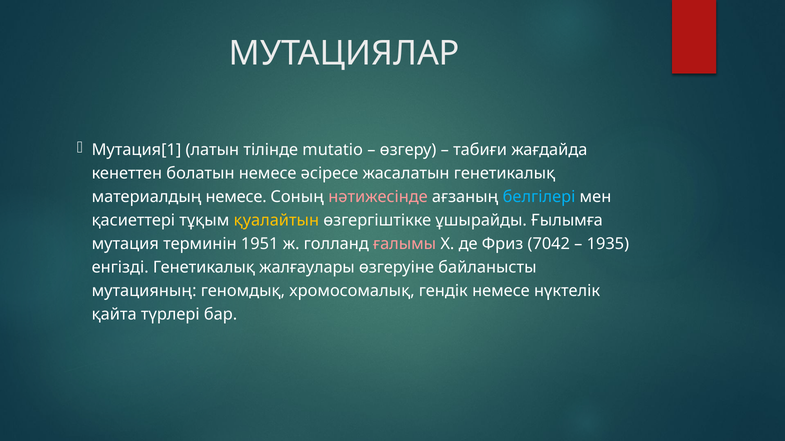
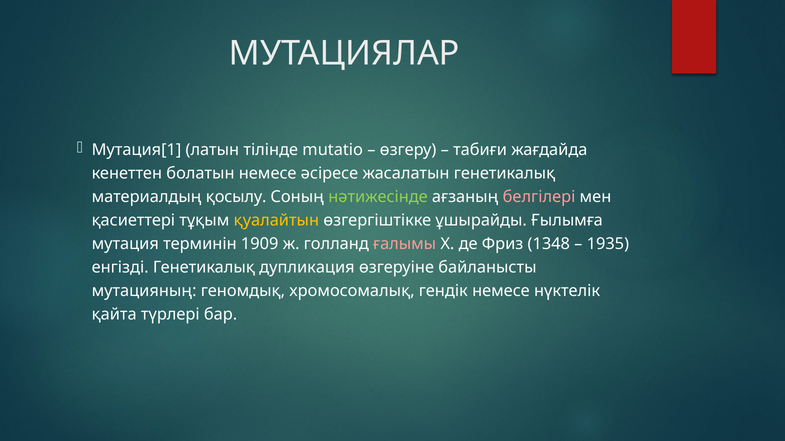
материалдың немесе: немесе -> қосылу
нәтижесінде colour: pink -> light green
белгілері colour: light blue -> pink
1951: 1951 -> 1909
7042: 7042 -> 1348
жалғаулары: жалғаулары -> дупликация
